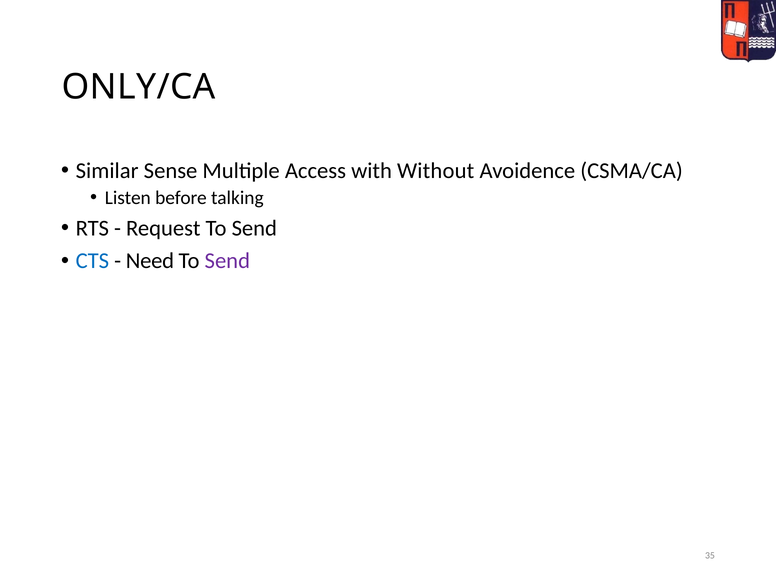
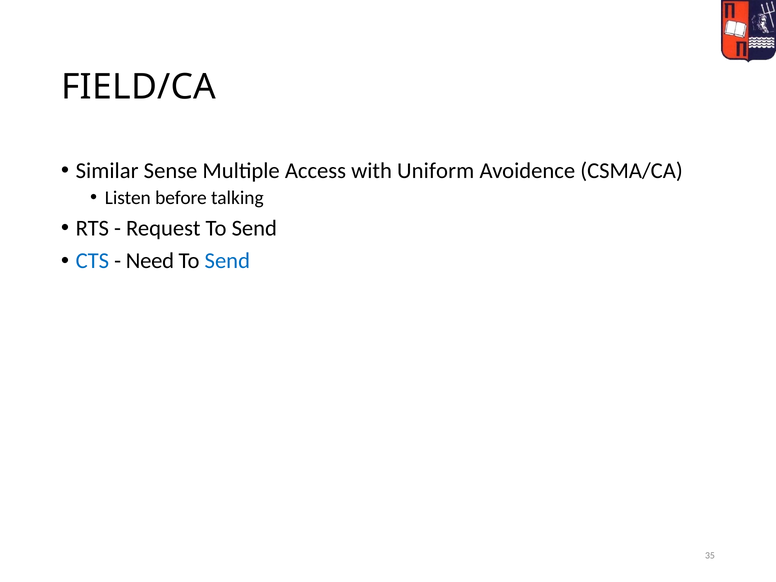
ONLY/CA: ONLY/CA -> FIELD/CA
Without: Without -> Uniform
Send at (227, 261) colour: purple -> blue
